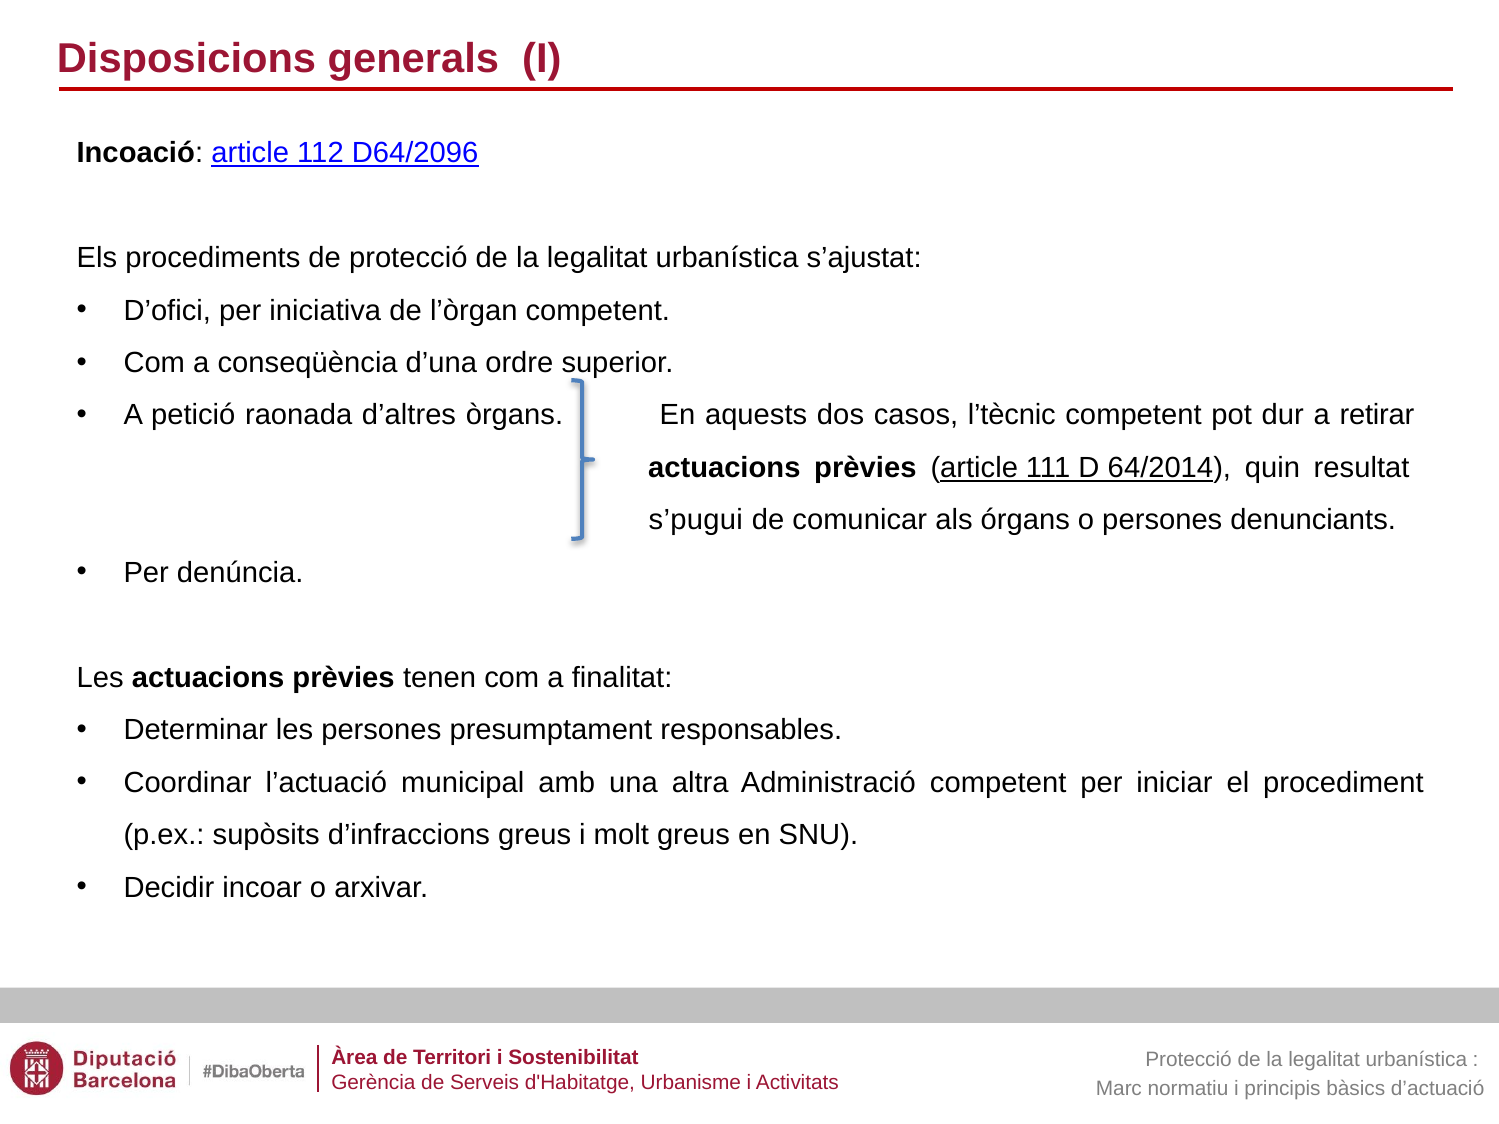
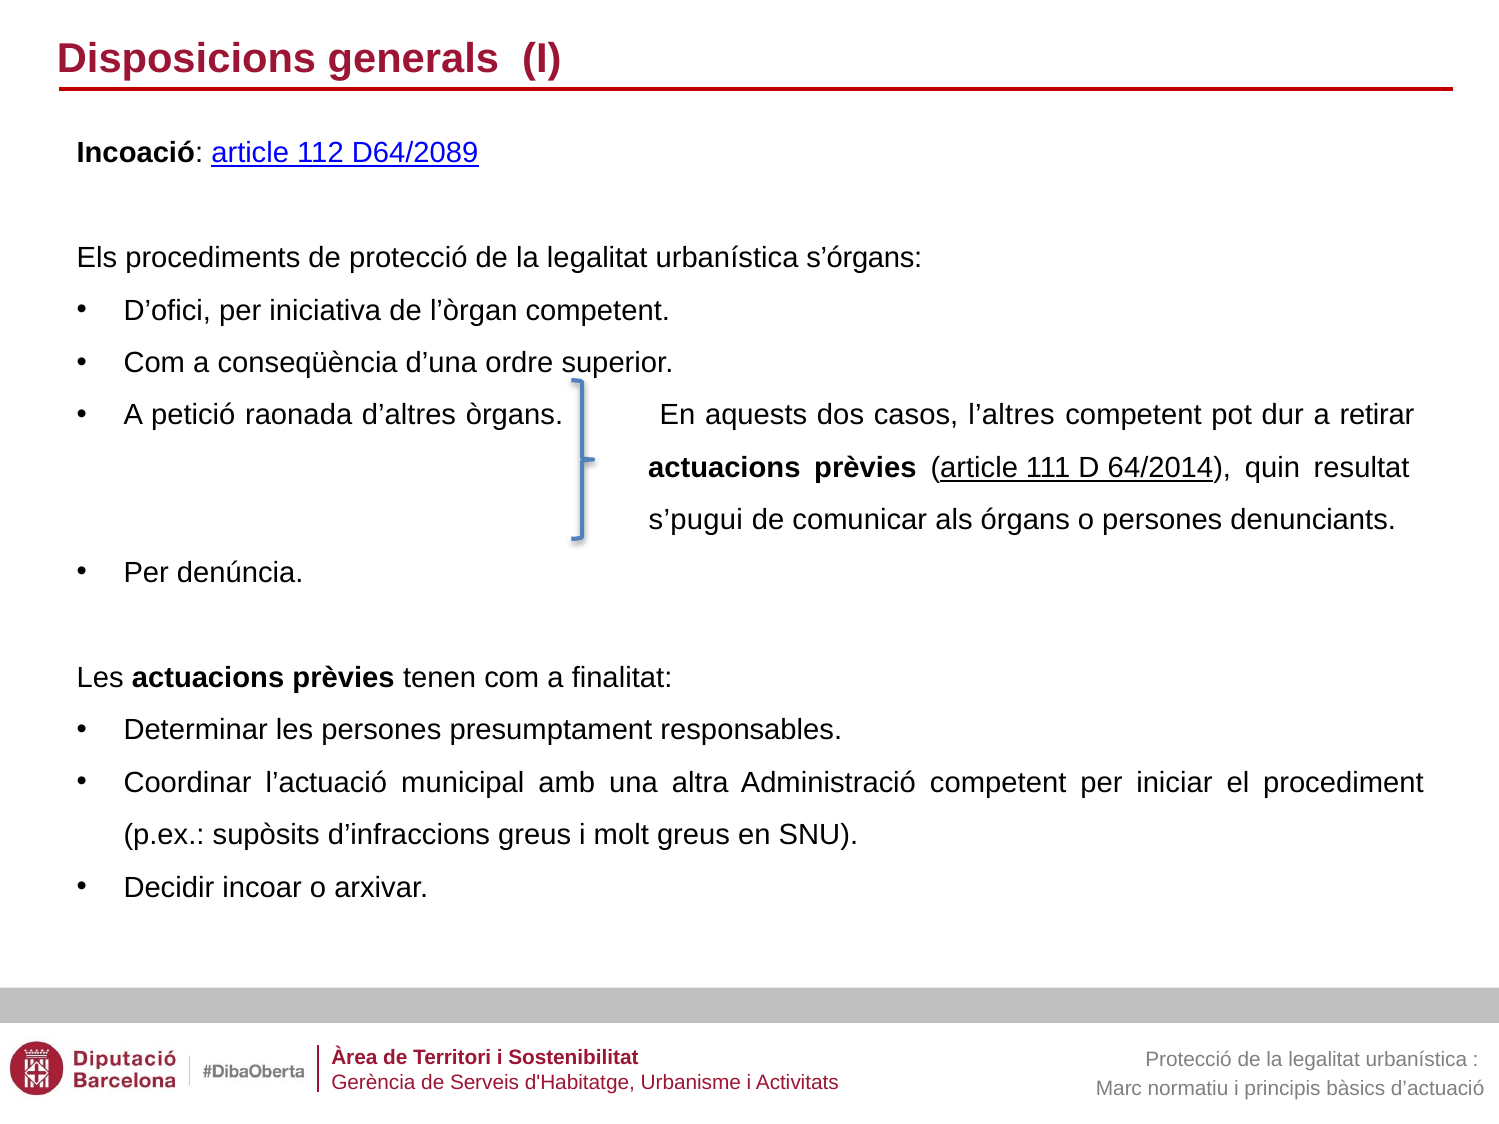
D64/2096: D64/2096 -> D64/2089
s’ajustat: s’ajustat -> s’órgans
l’tècnic: l’tècnic -> l’altres
